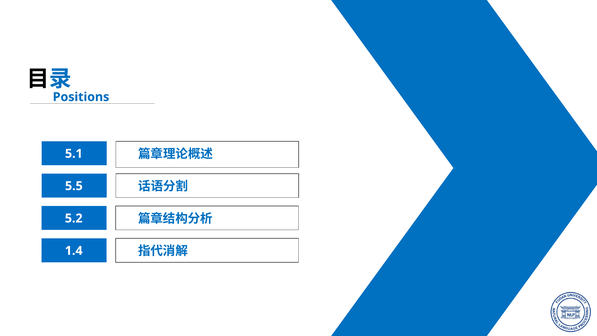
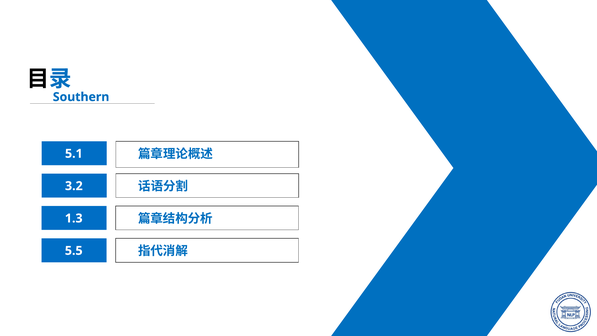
Positions: Positions -> Southern
5.5: 5.5 -> 3.2
5.2: 5.2 -> 1.3
1.4: 1.4 -> 5.5
